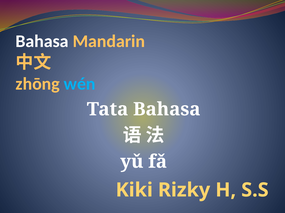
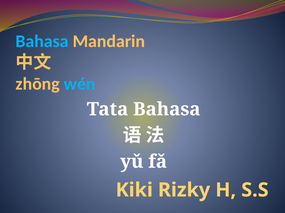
Bahasa at (42, 41) colour: white -> light blue
